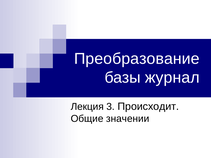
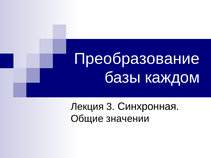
журнал: журнал -> каждом
Происходит: Происходит -> Синхронная
